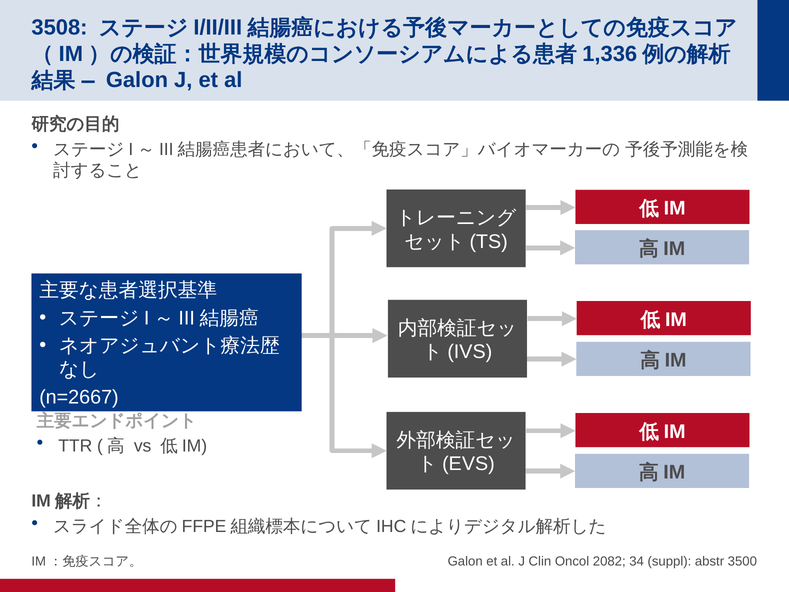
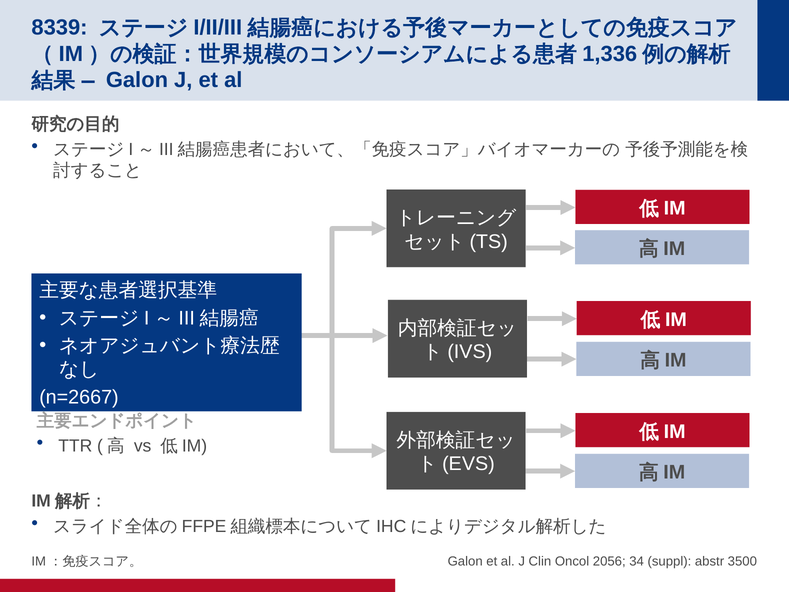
3508: 3508 -> 8339
2082: 2082 -> 2056
